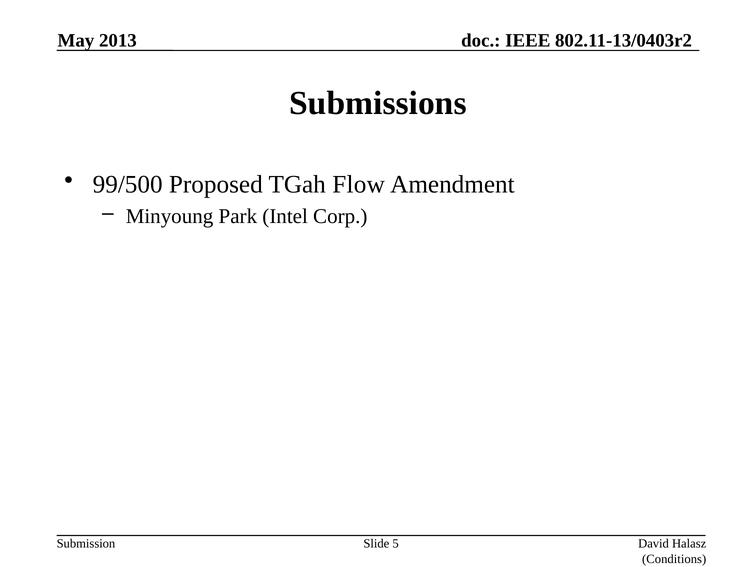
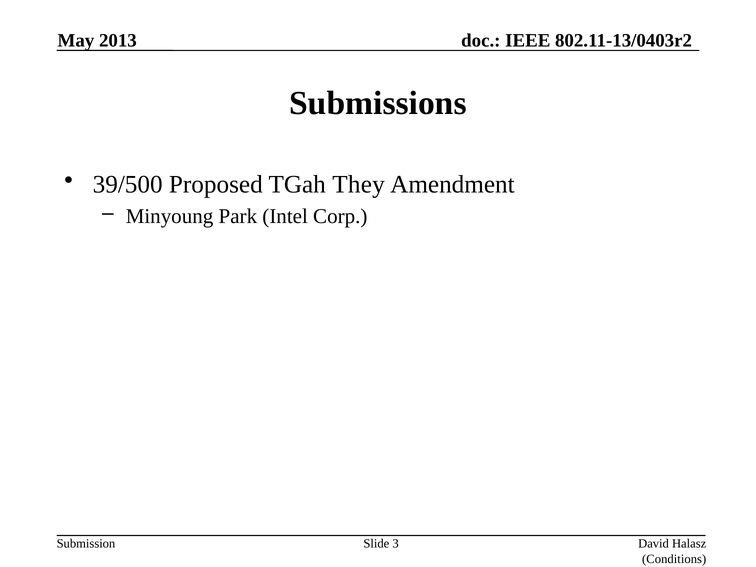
99/500: 99/500 -> 39/500
Flow: Flow -> They
5: 5 -> 3
